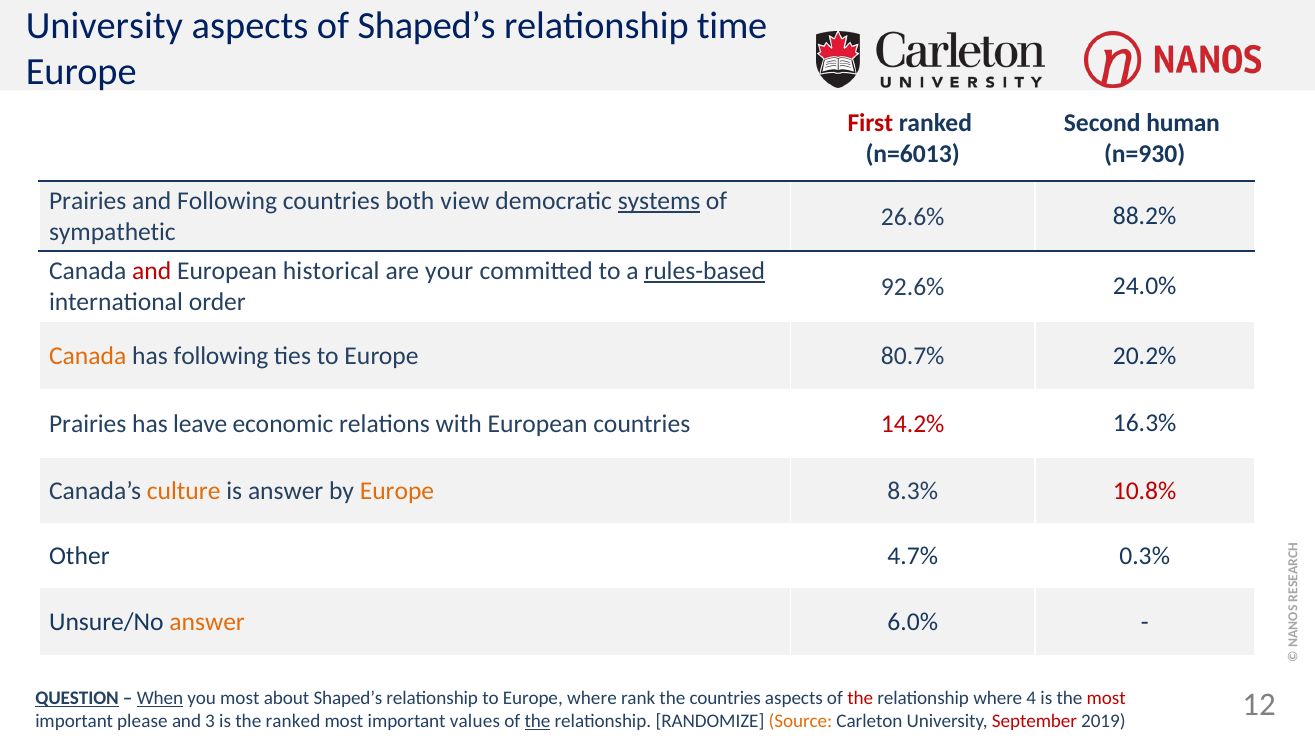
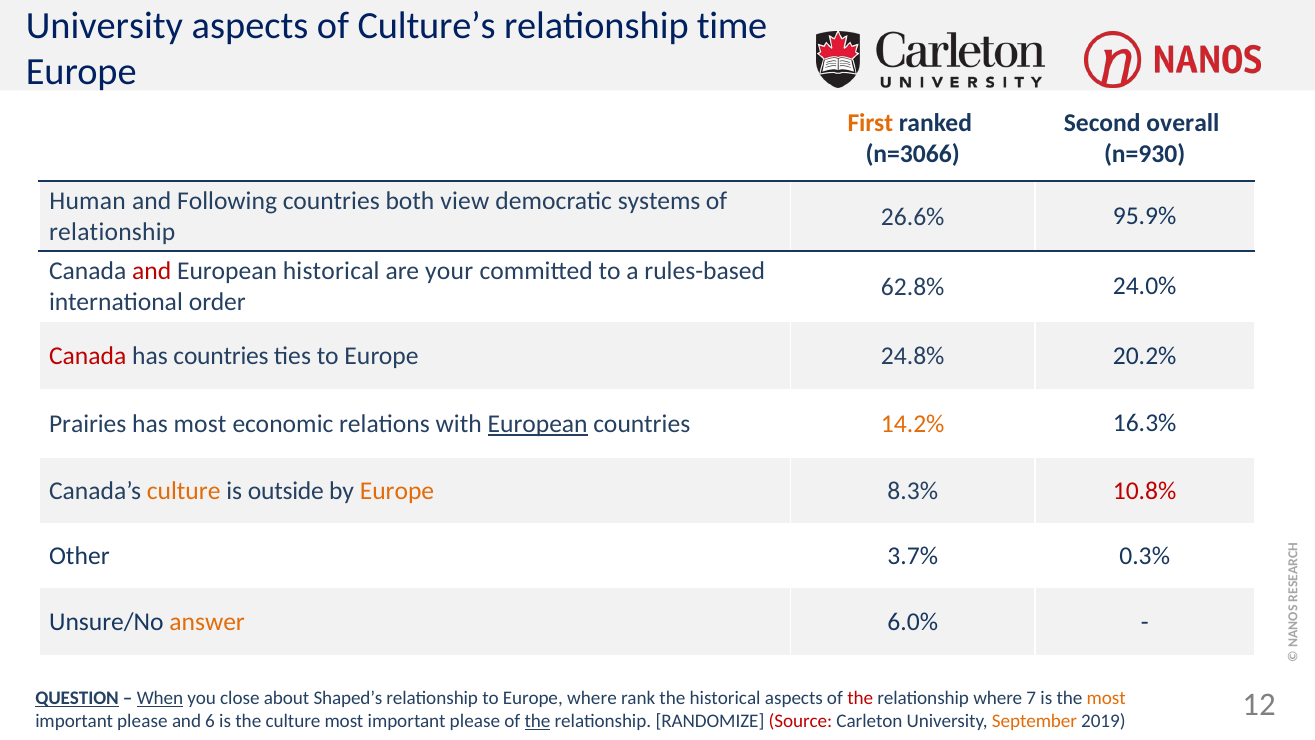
of Shaped’s: Shaped’s -> Culture’s
First colour: red -> orange
human: human -> overall
n=6013: n=6013 -> n=3066
Prairies at (88, 201): Prairies -> Human
systems underline: present -> none
88.2%: 88.2% -> 95.9%
sympathetic at (112, 232): sympathetic -> relationship
rules-based underline: present -> none
92.6%: 92.6% -> 62.8%
Canada at (88, 356) colour: orange -> red
has following: following -> countries
80.7%: 80.7% -> 24.8%
has leave: leave -> most
European at (538, 424) underline: none -> present
14.2% colour: red -> orange
is answer: answer -> outside
4.7%: 4.7% -> 3.7%
you most: most -> close
the countries: countries -> historical
4: 4 -> 7
most at (1106, 698) colour: red -> orange
3: 3 -> 6
the ranked: ranked -> culture
values at (475, 721): values -> please
Source colour: orange -> red
September colour: red -> orange
